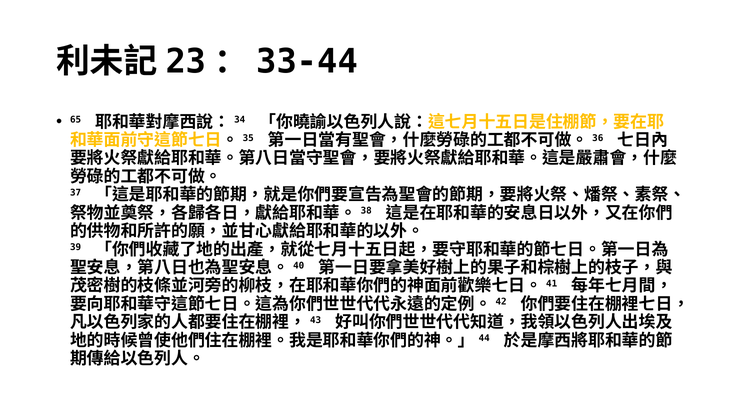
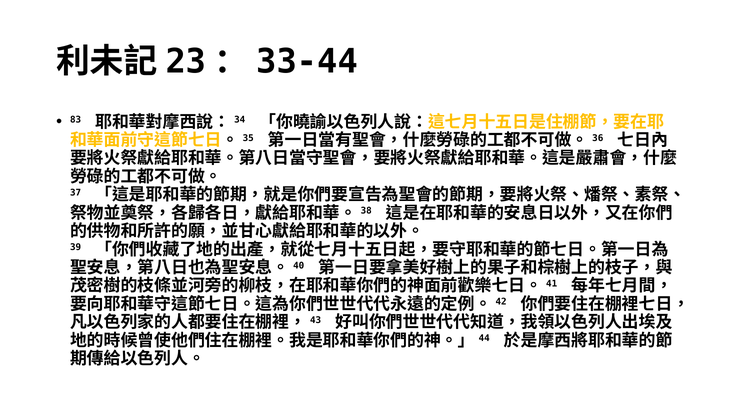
65: 65 -> 83
